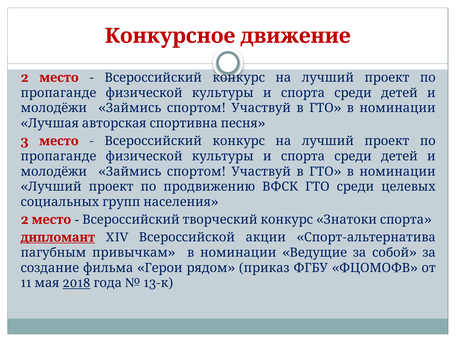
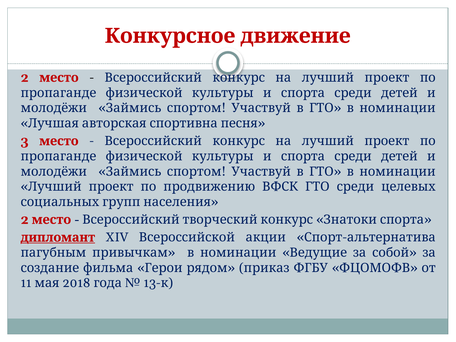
2018 underline: present -> none
